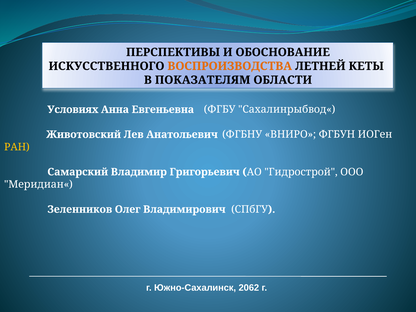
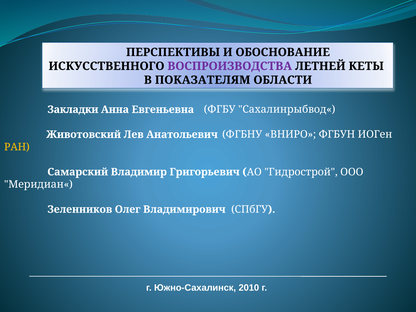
ВОСПРОИЗВОДСТВА colour: orange -> purple
Условиях: Условиях -> Закладки
2062: 2062 -> 2010
